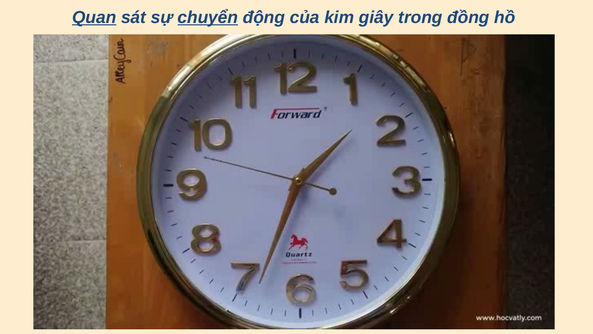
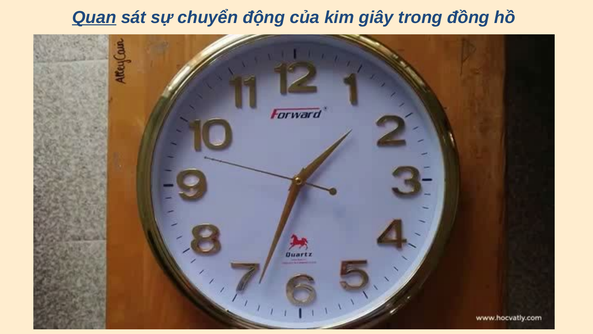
chuyển underline: present -> none
